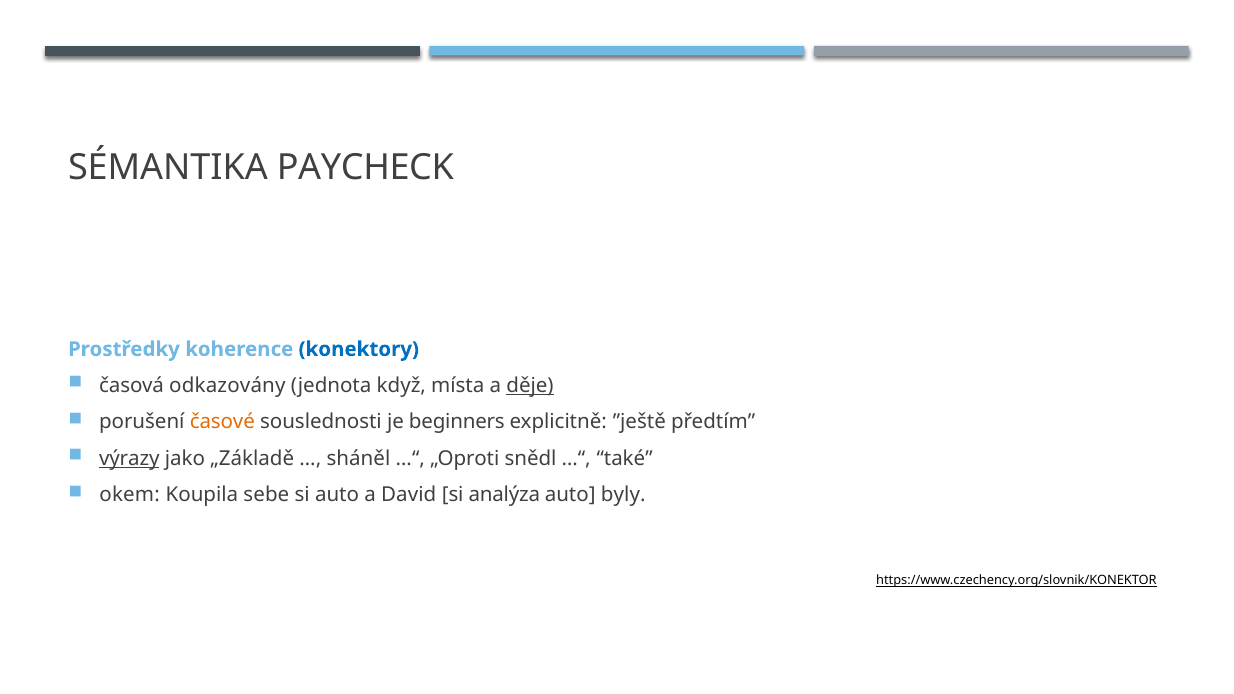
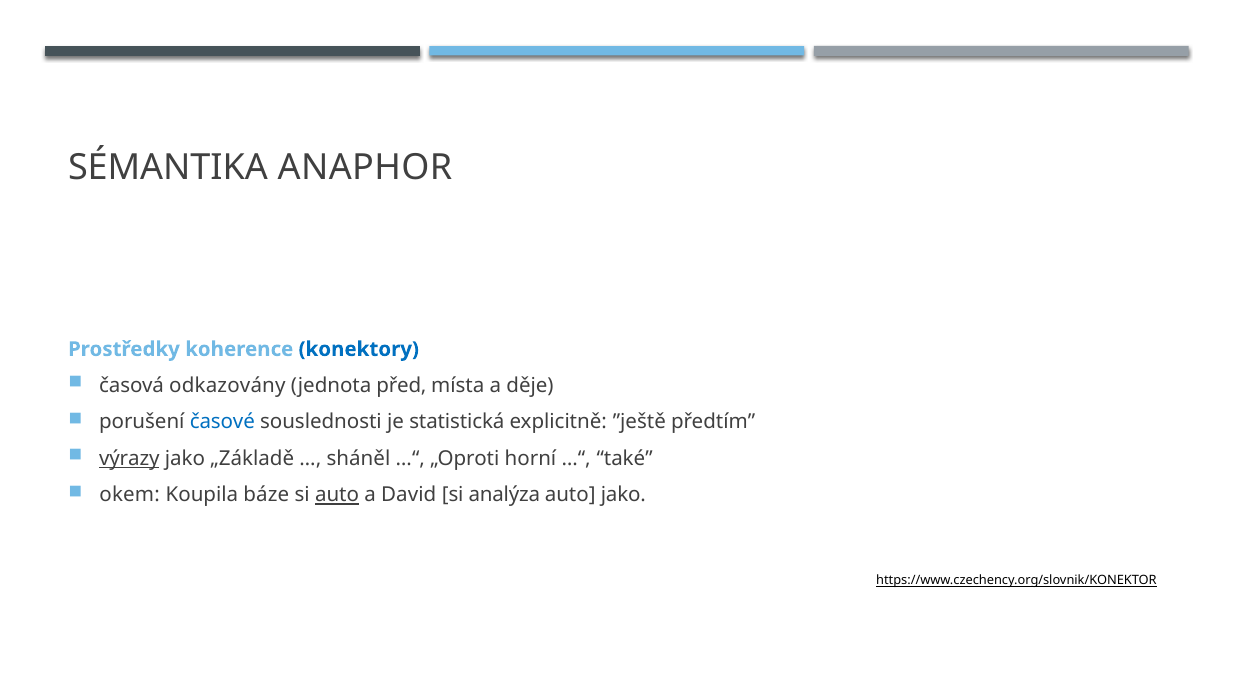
PAYCHECK: PAYCHECK -> ANAPHOR
když: když -> před
děje underline: present -> none
časové colour: orange -> blue
beginners: beginners -> statistická
snědl: snědl -> horní
sebe: sebe -> báze
auto at (337, 495) underline: none -> present
auto byly: byly -> jako
